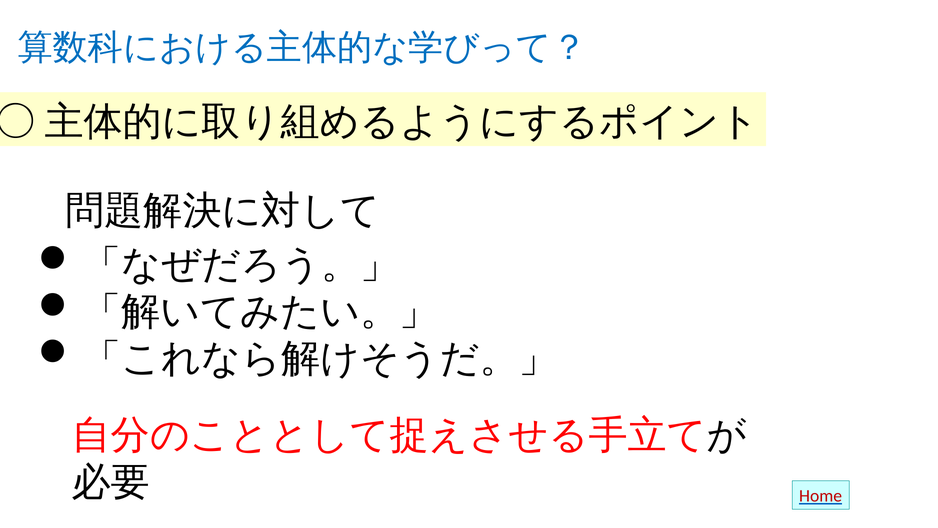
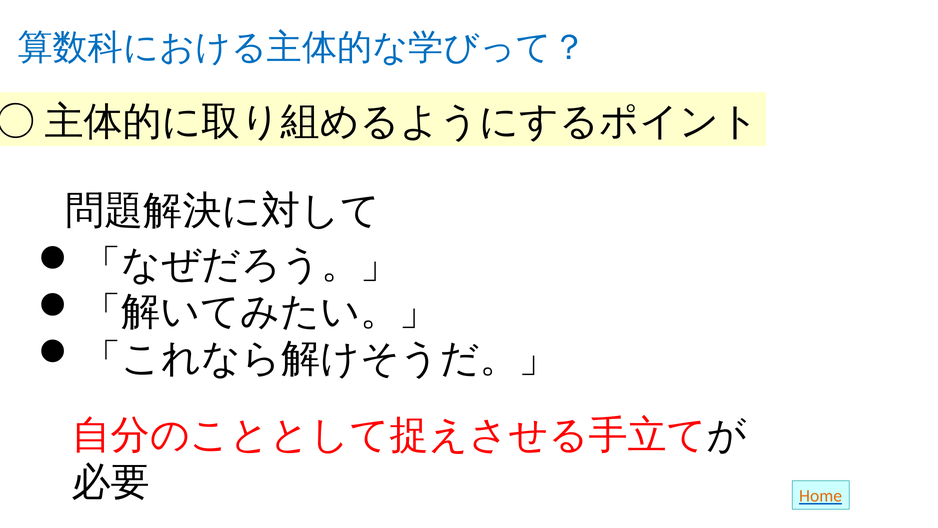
Home colour: red -> orange
